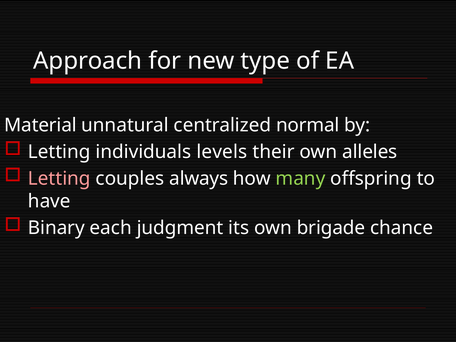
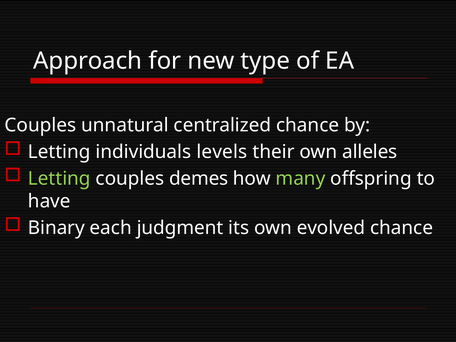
Material at (40, 125): Material -> Couples
centralized normal: normal -> chance
Letting at (59, 178) colour: pink -> light green
always: always -> demes
brigade: brigade -> evolved
